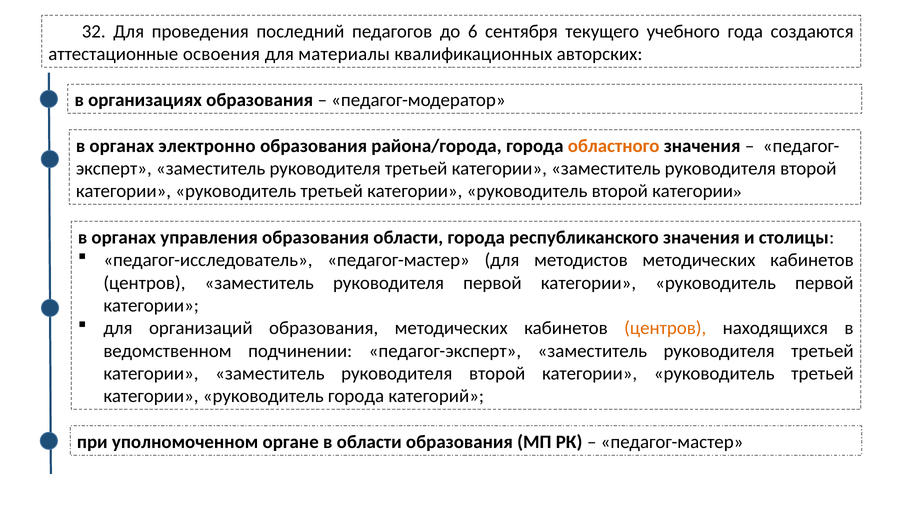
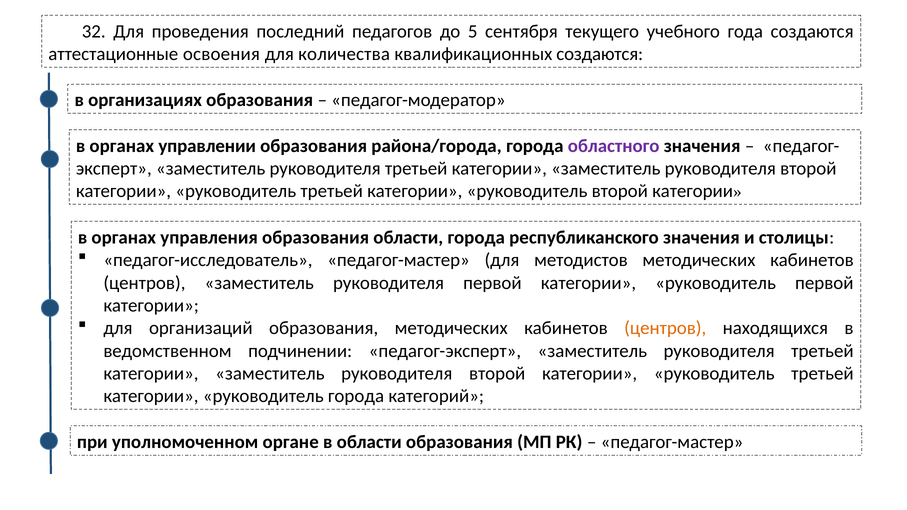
6: 6 -> 5
материалы: материалы -> количества
квалификационных авторских: авторских -> создаются
электронно: электронно -> управлении
областного colour: orange -> purple
